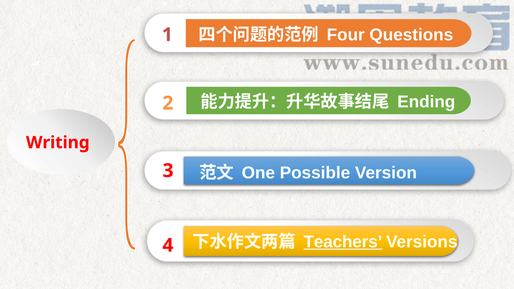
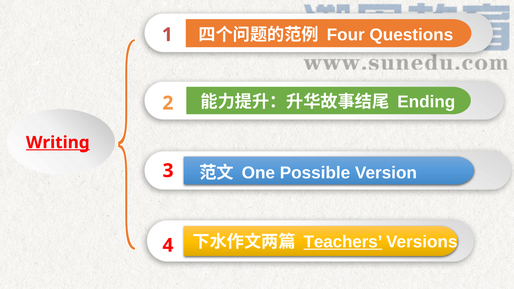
Writing underline: none -> present
